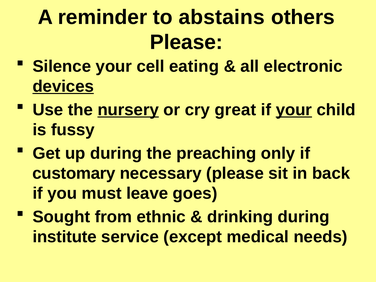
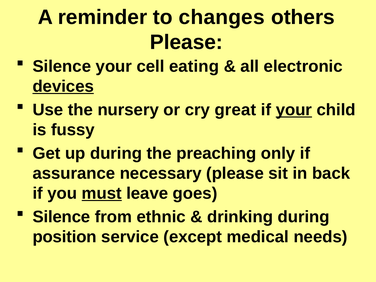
abstains: abstains -> changes
nursery underline: present -> none
customary: customary -> assurance
must underline: none -> present
Sought at (61, 217): Sought -> Silence
institute: institute -> position
